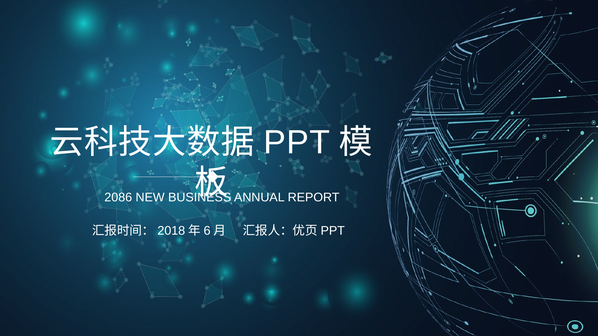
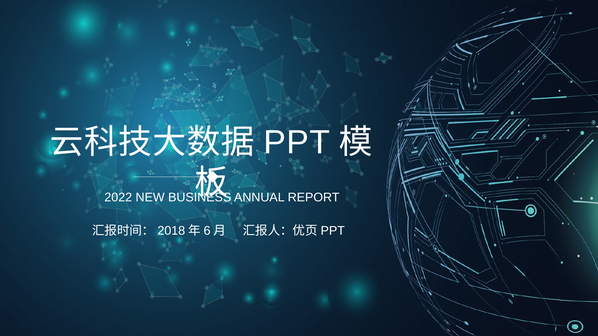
2086: 2086 -> 2022
